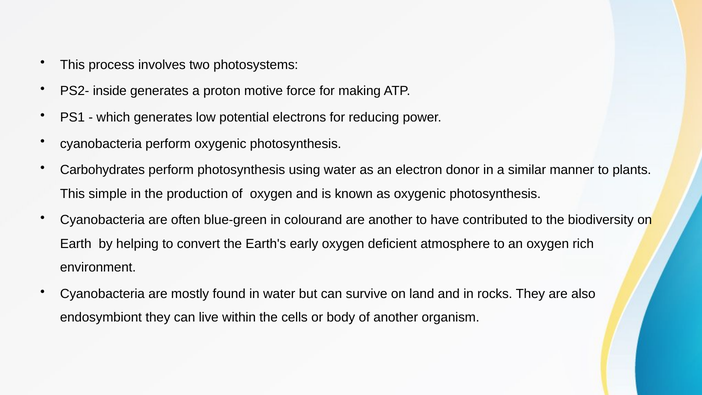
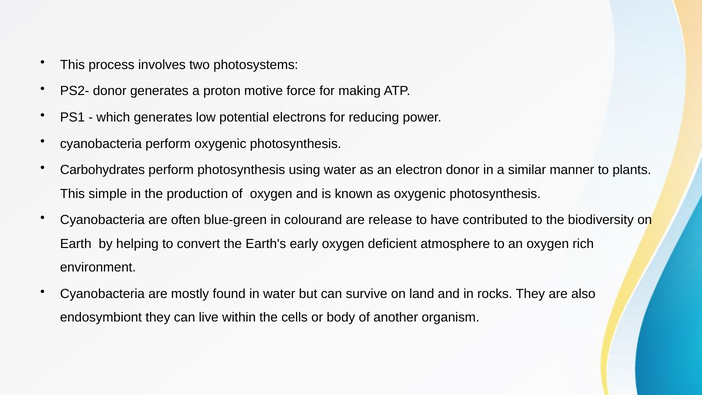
PS2- inside: inside -> donor
are another: another -> release
